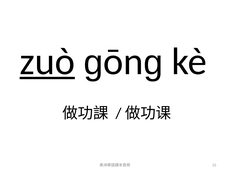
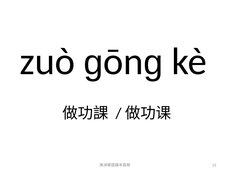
zuò underline: present -> none
